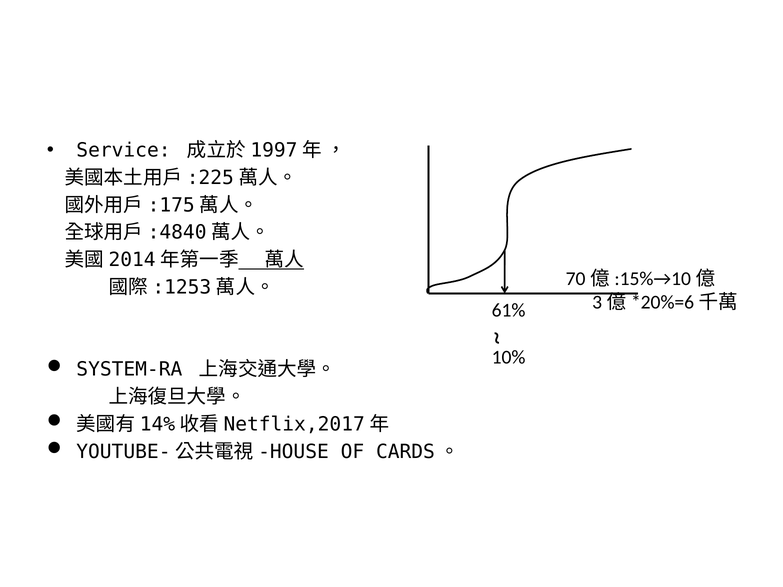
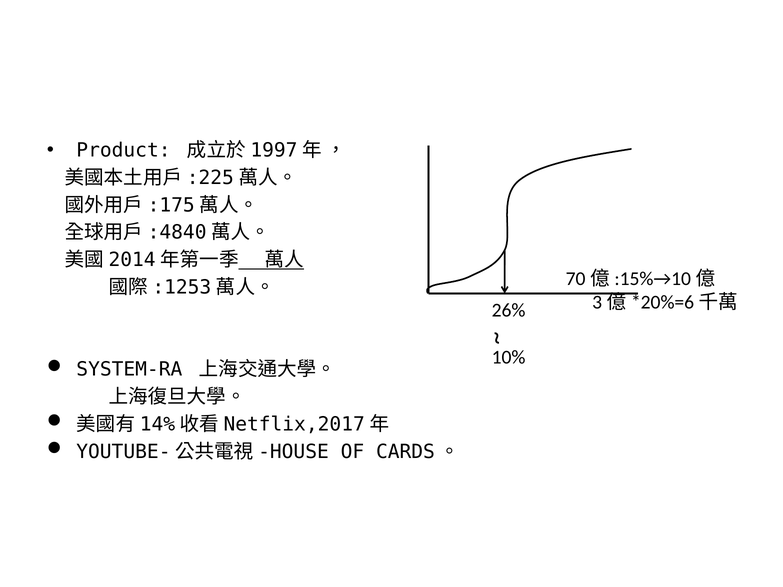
Service: Service -> Product
61%: 61% -> 26%
